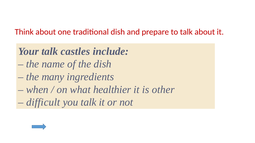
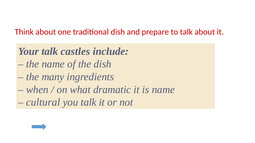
healthier: healthier -> dramatic
is other: other -> name
difficult: difficult -> cultural
